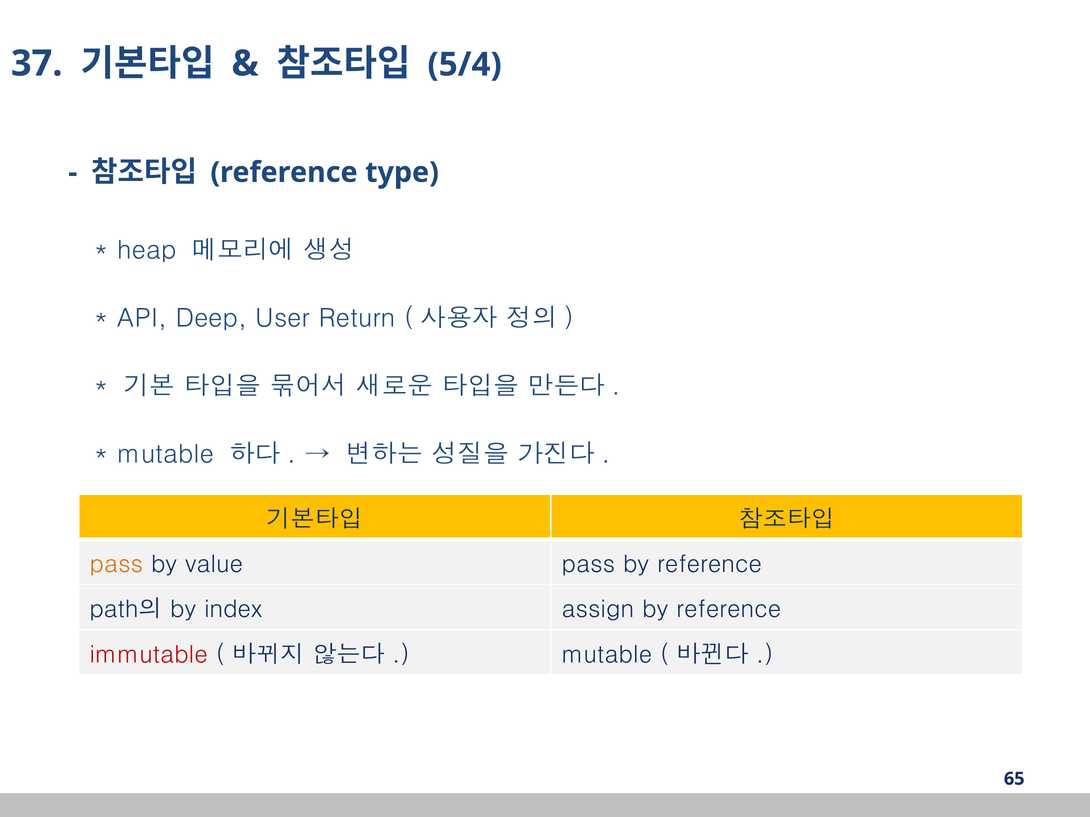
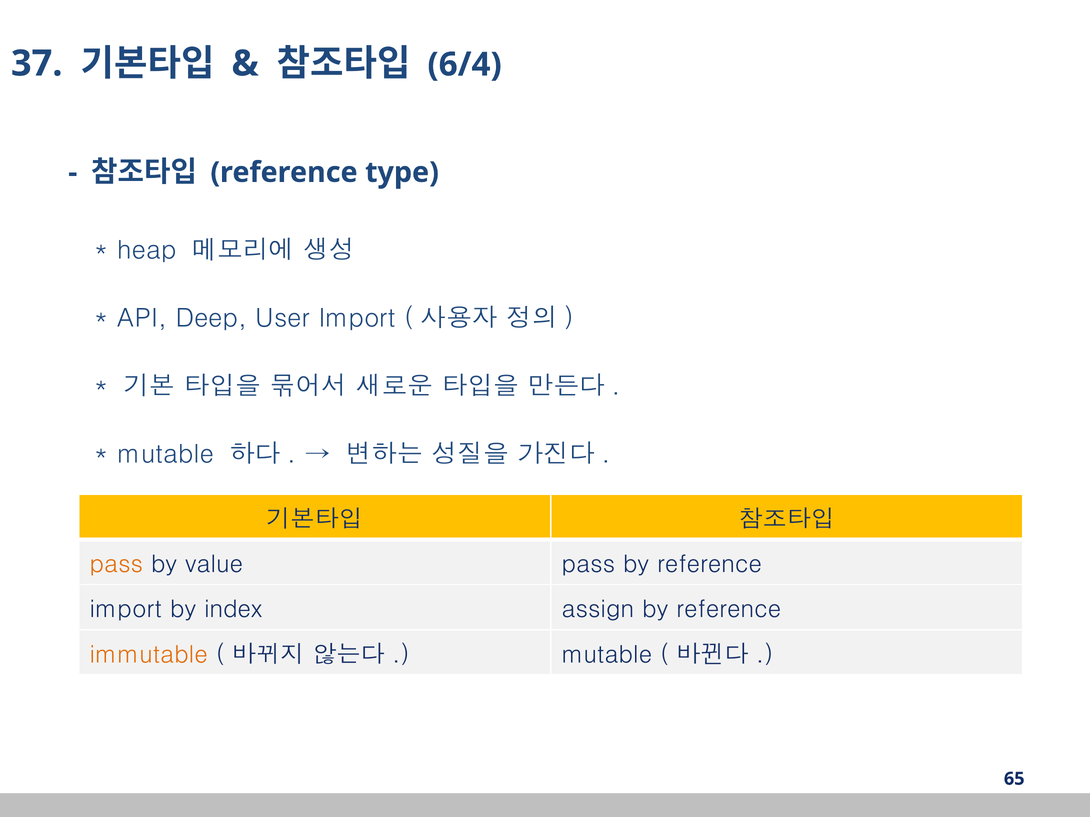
5/4: 5/4 -> 6/4
User Return: Return -> Import
path의 at (126, 610): path의 -> import
immutable colour: red -> orange
